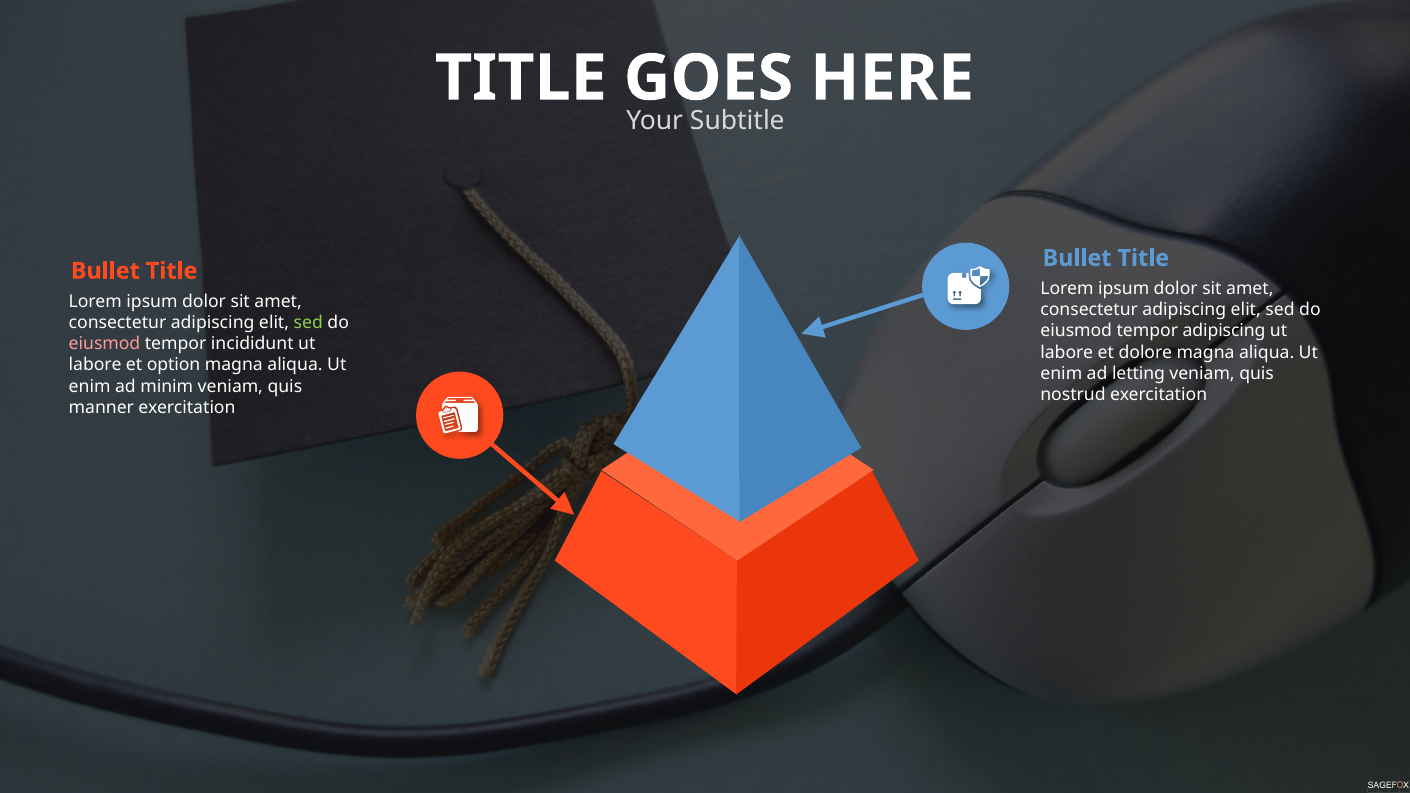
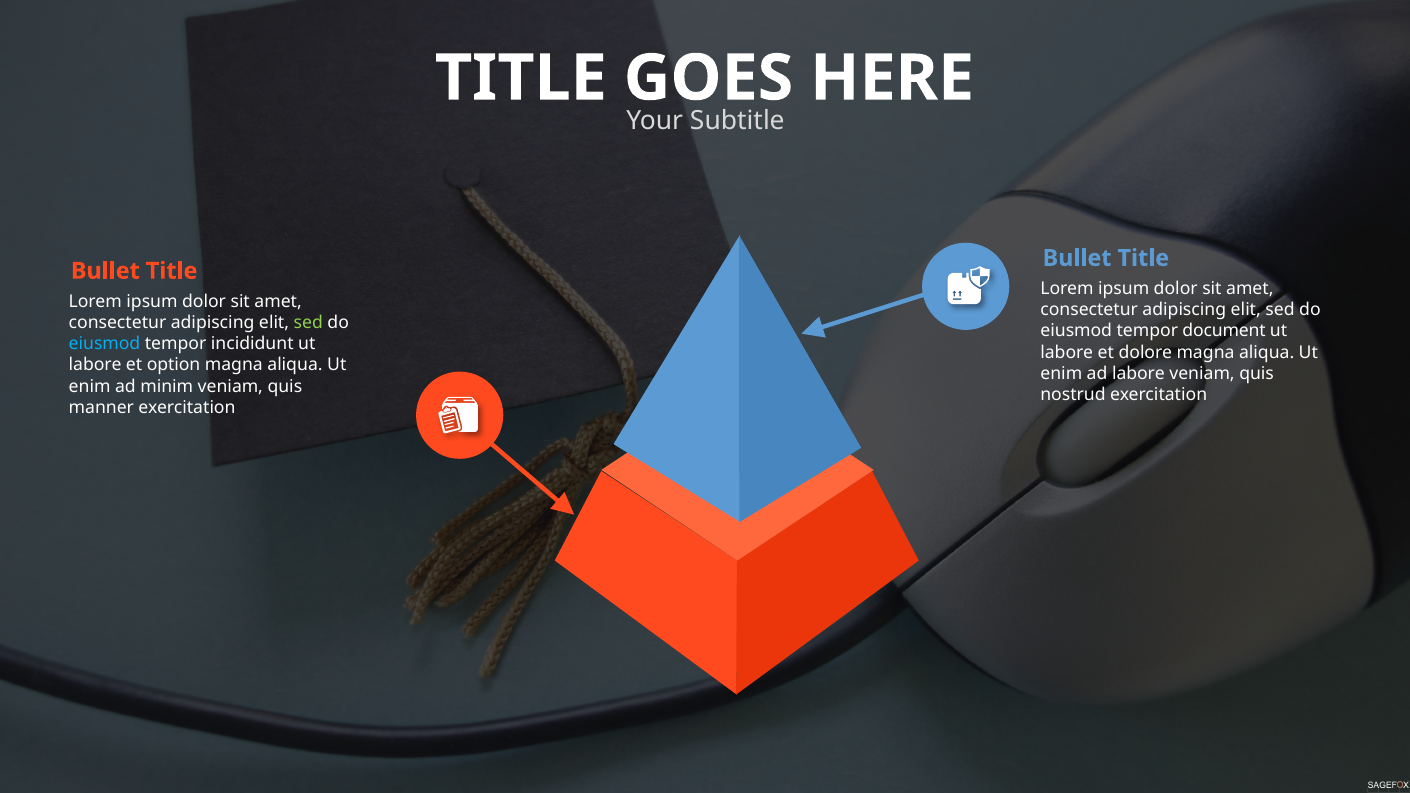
tempor adipiscing: adipiscing -> document
eiusmod at (105, 344) colour: pink -> light blue
ad letting: letting -> labore
